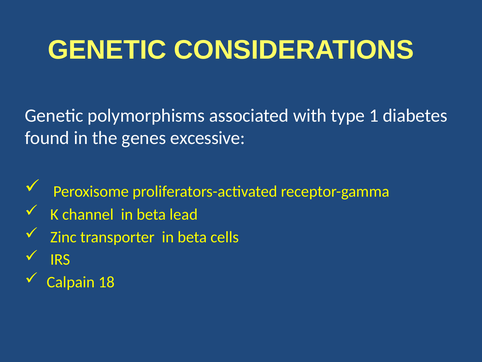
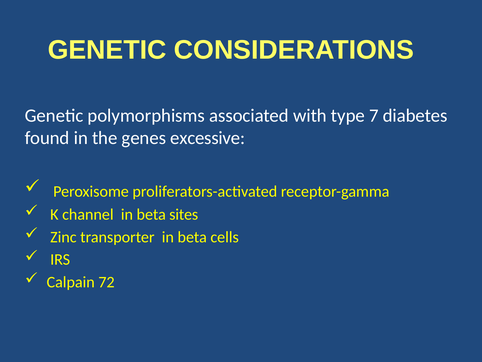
1: 1 -> 7
lead: lead -> sites
18: 18 -> 72
